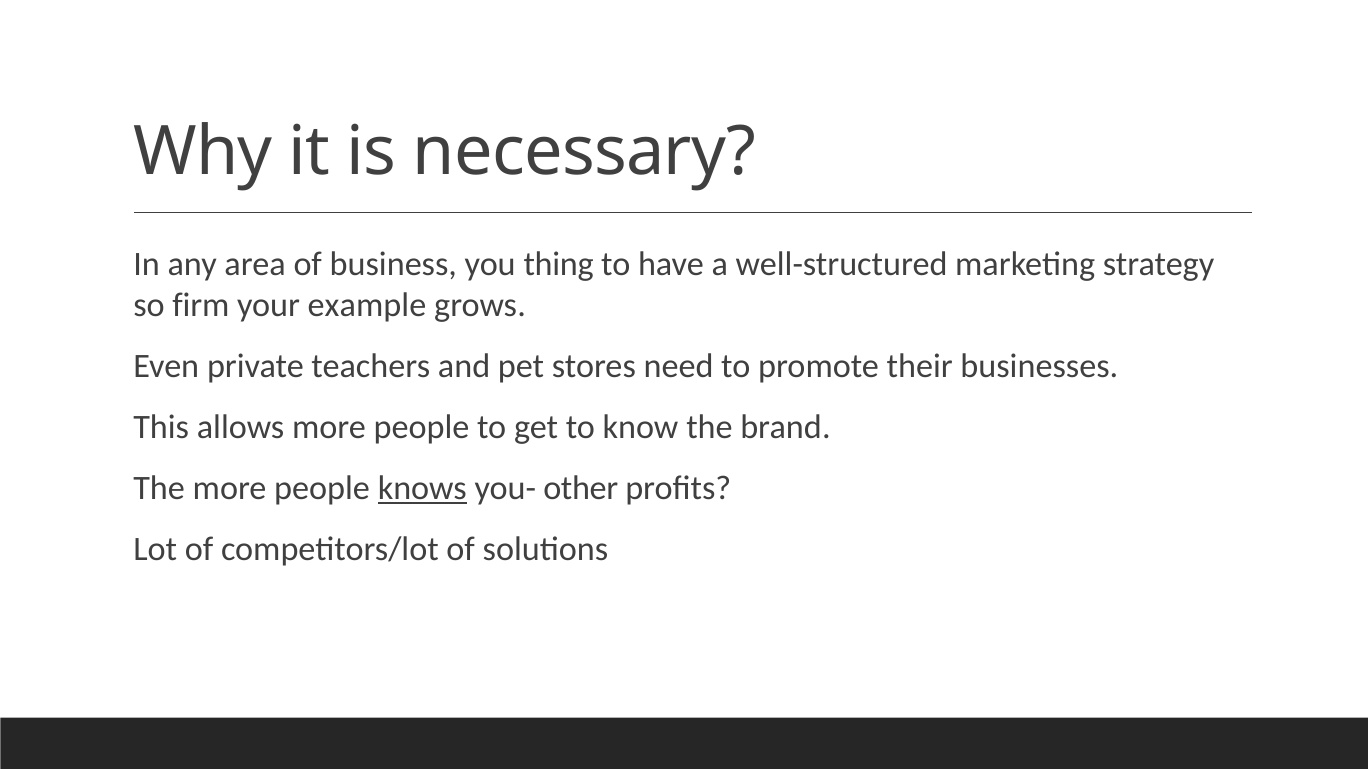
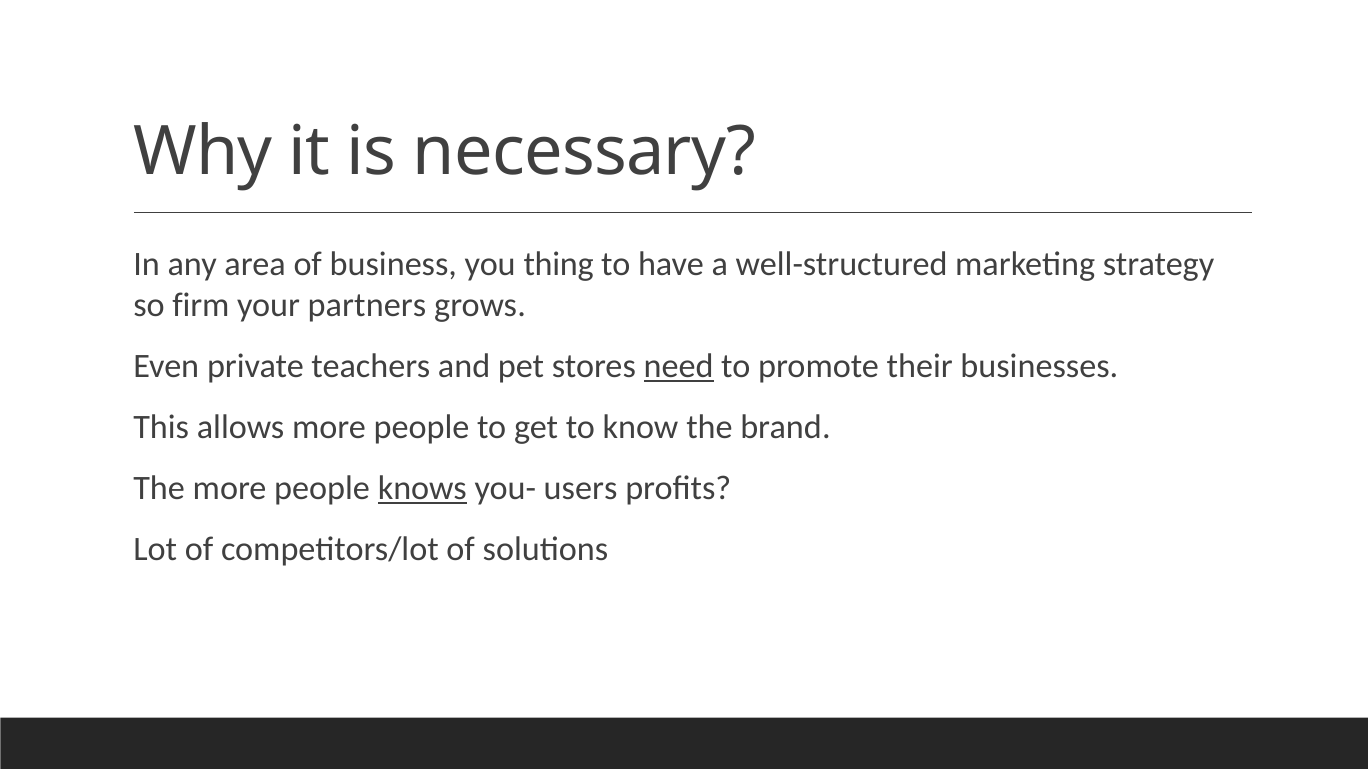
example: example -> partners
need underline: none -> present
other: other -> users
